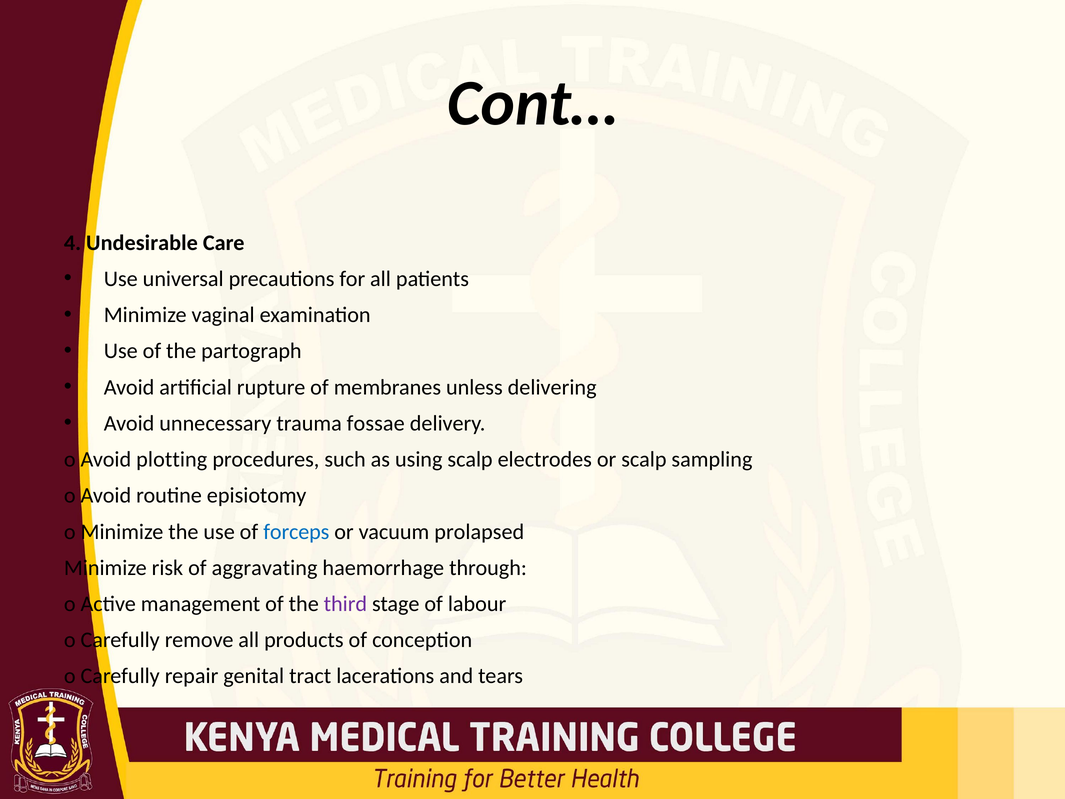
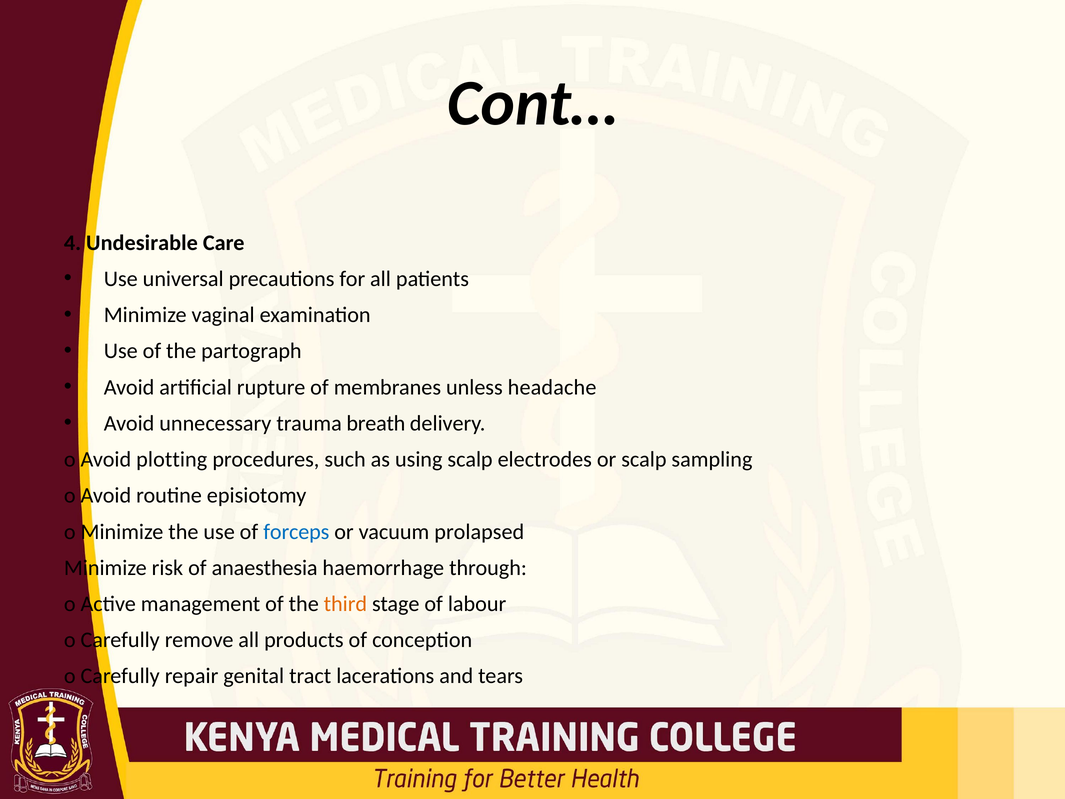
delivering: delivering -> headache
fossae: fossae -> breath
aggravating: aggravating -> anaesthesia
third colour: purple -> orange
